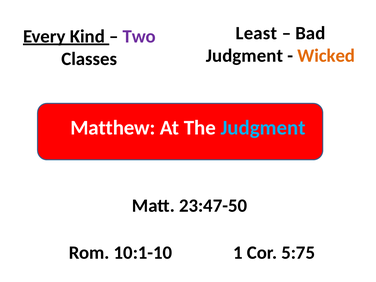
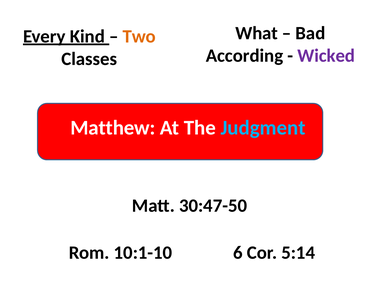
Least: Least -> What
Two colour: purple -> orange
Judgment at (244, 56): Judgment -> According
Wicked colour: orange -> purple
23:47-50: 23:47-50 -> 30:47-50
1: 1 -> 6
5:75: 5:75 -> 5:14
